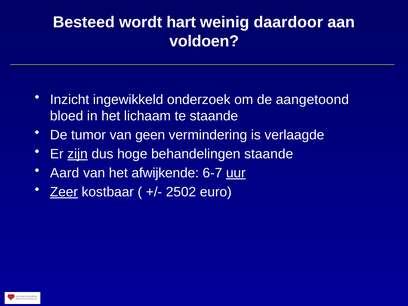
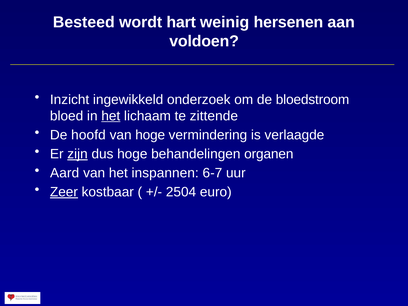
daardoor: daardoor -> hersenen
aangetoond: aangetoond -> bloedstroom
het at (111, 116) underline: none -> present
te staande: staande -> zittende
tumor: tumor -> hoofd
van geen: geen -> hoge
behandelingen staande: staande -> organen
afwijkende: afwijkende -> inspannen
uur underline: present -> none
2502: 2502 -> 2504
